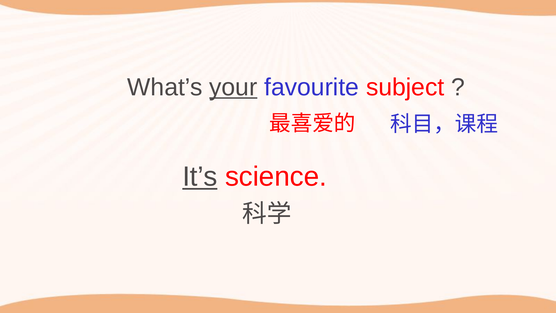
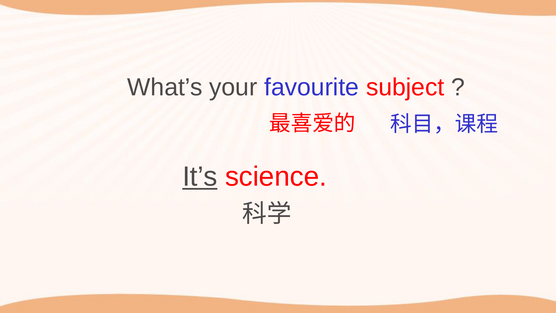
your underline: present -> none
